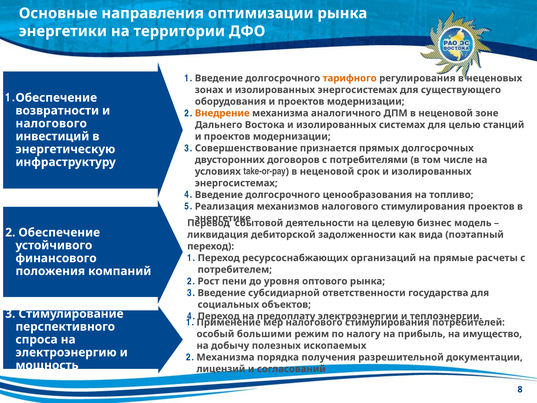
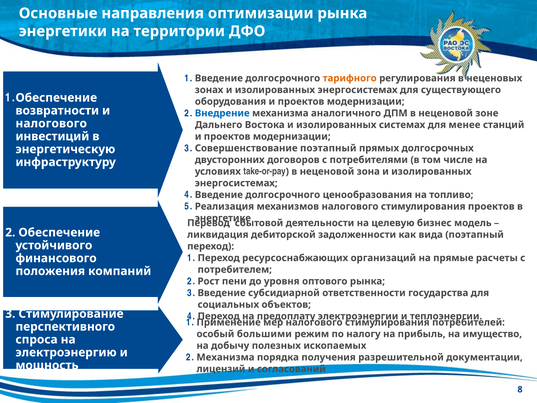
Внедрение colour: orange -> blue
целью: целью -> менее
Совершенствование признается: признается -> поэтапный
срок: срок -> зона
